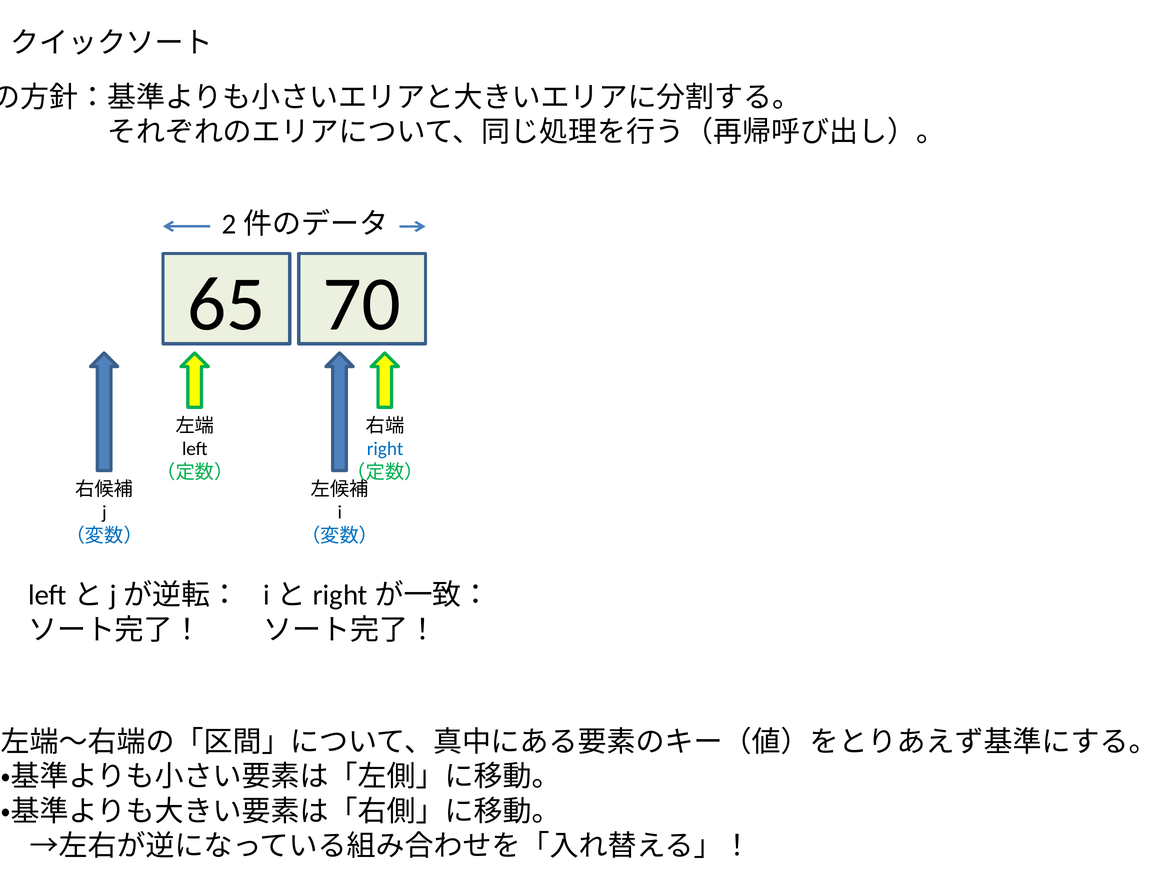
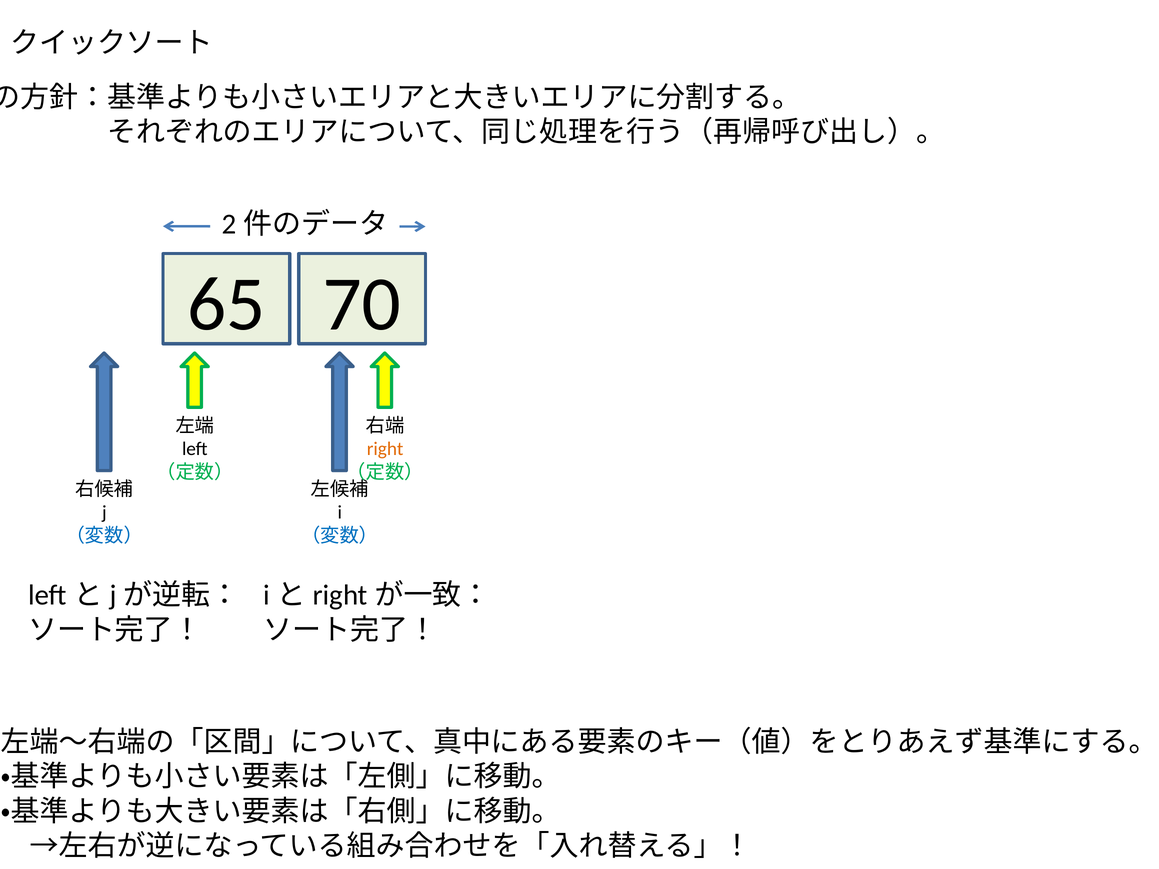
right colour: blue -> orange
